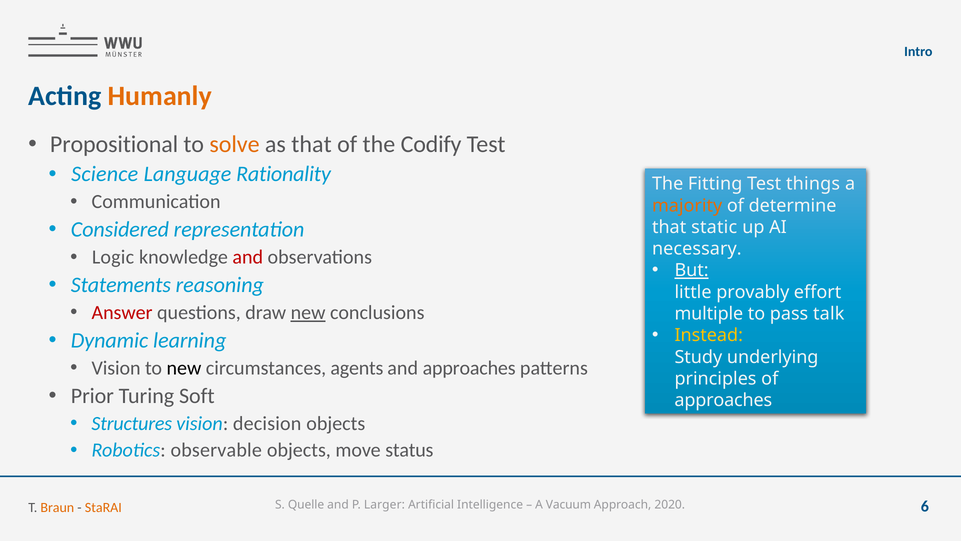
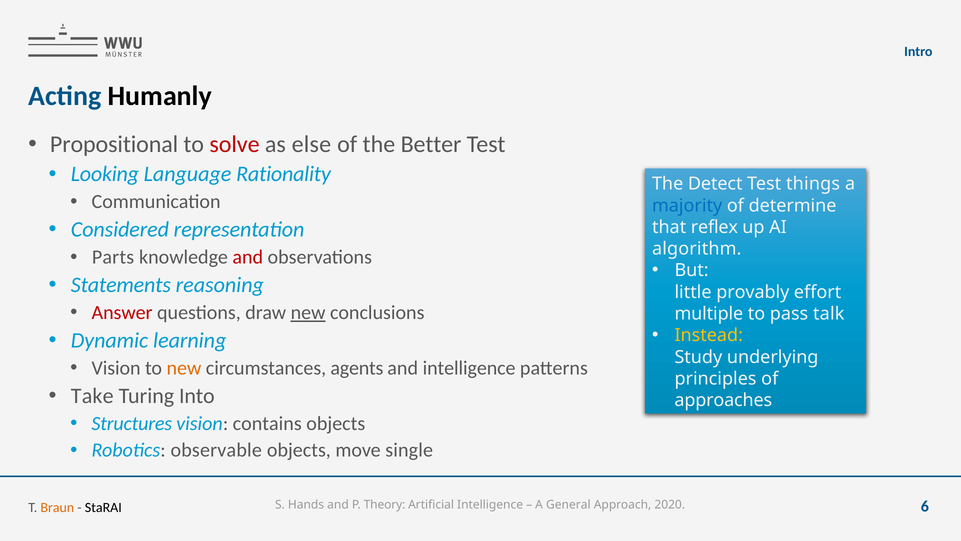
Humanly colour: orange -> black
solve colour: orange -> red
as that: that -> else
Codify: Codify -> Better
Science: Science -> Looking
Fitting: Fitting -> Detect
majority colour: orange -> blue
static: static -> reflex
necessary: necessary -> algorithm
Logic: Logic -> Parts
But underline: present -> none
new at (184, 368) colour: black -> orange
and approaches: approaches -> intelligence
Prior: Prior -> Take
Soft: Soft -> Into
decision: decision -> contains
status: status -> single
Quelle: Quelle -> Hands
Larger: Larger -> Theory
Vacuum: Vacuum -> General
StaRAI colour: orange -> black
